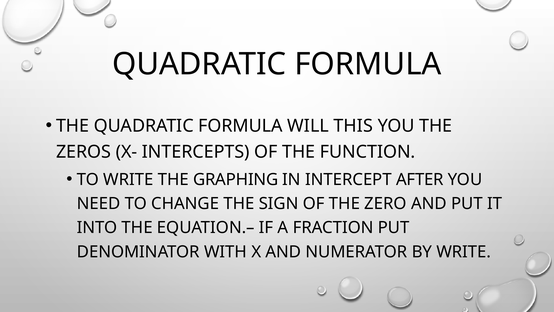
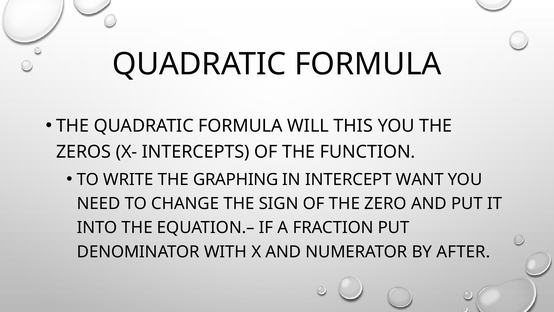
AFTER: AFTER -> WANT
BY WRITE: WRITE -> AFTER
